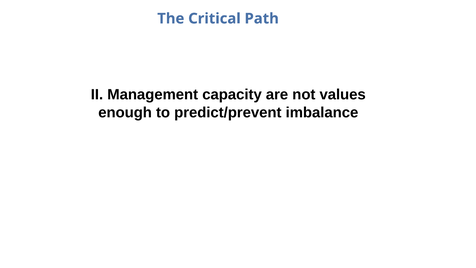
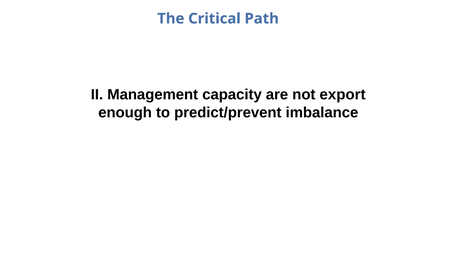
values: values -> export
